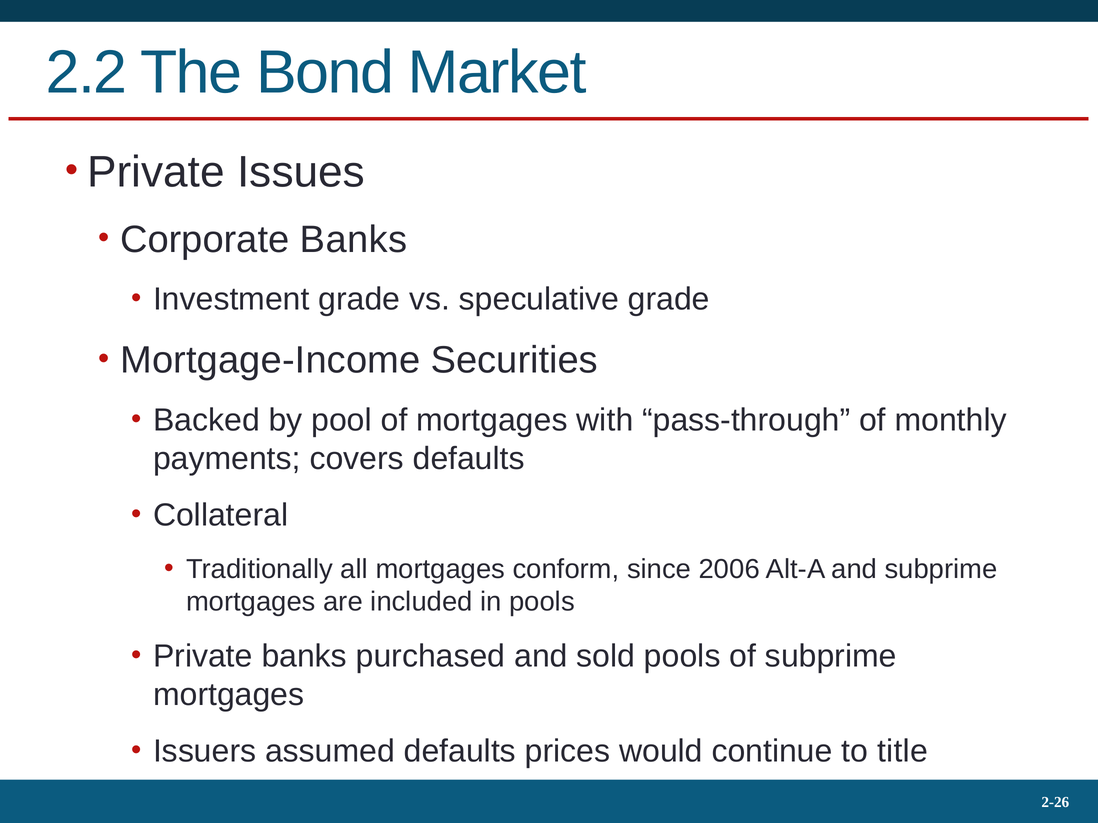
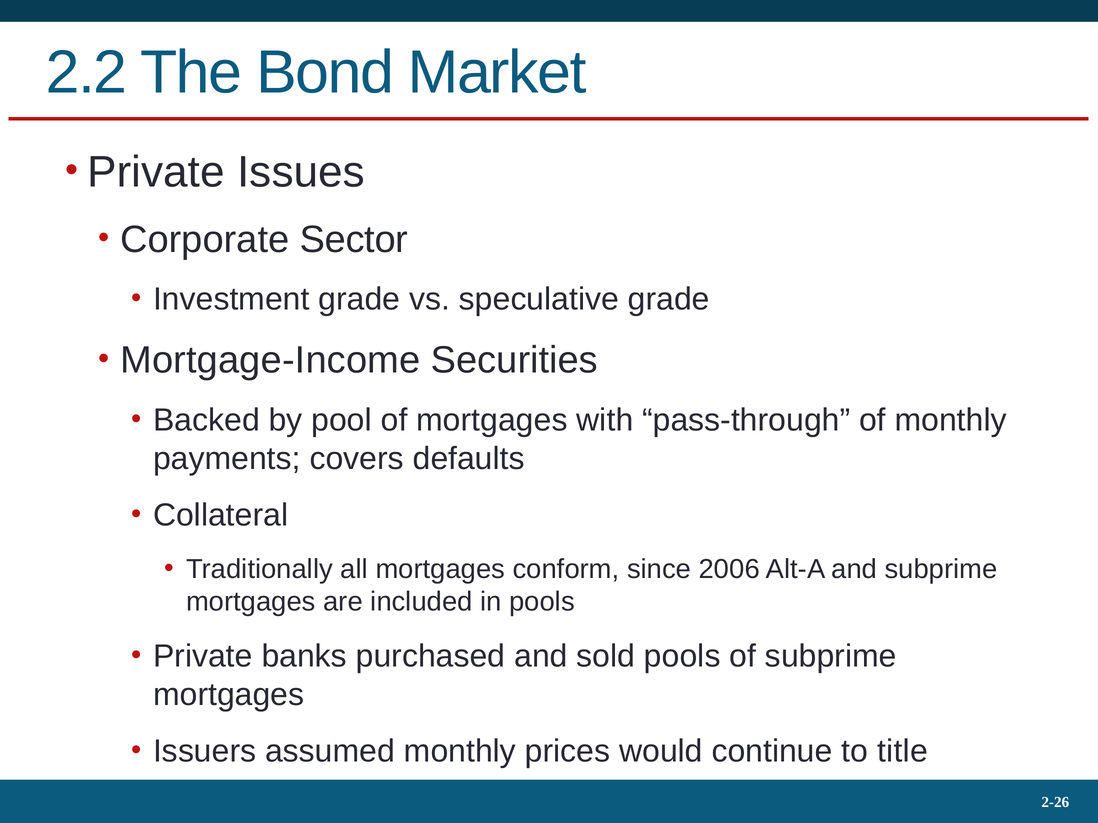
Corporate Banks: Banks -> Sector
assumed defaults: defaults -> monthly
